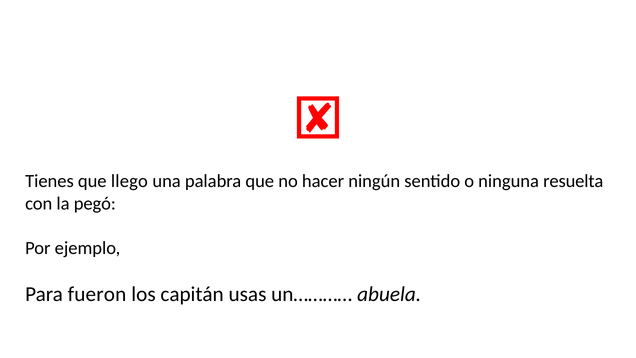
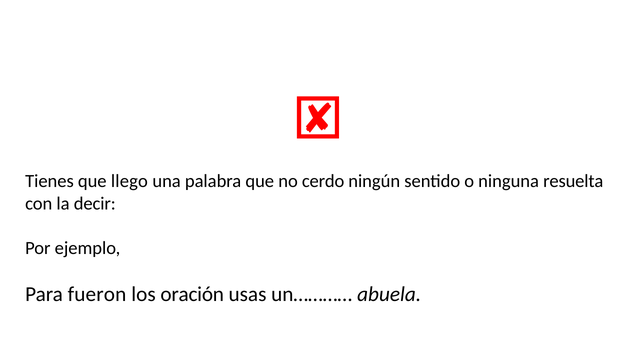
hacer: hacer -> cerdo
pegó: pegó -> decir
capitán: capitán -> oración
